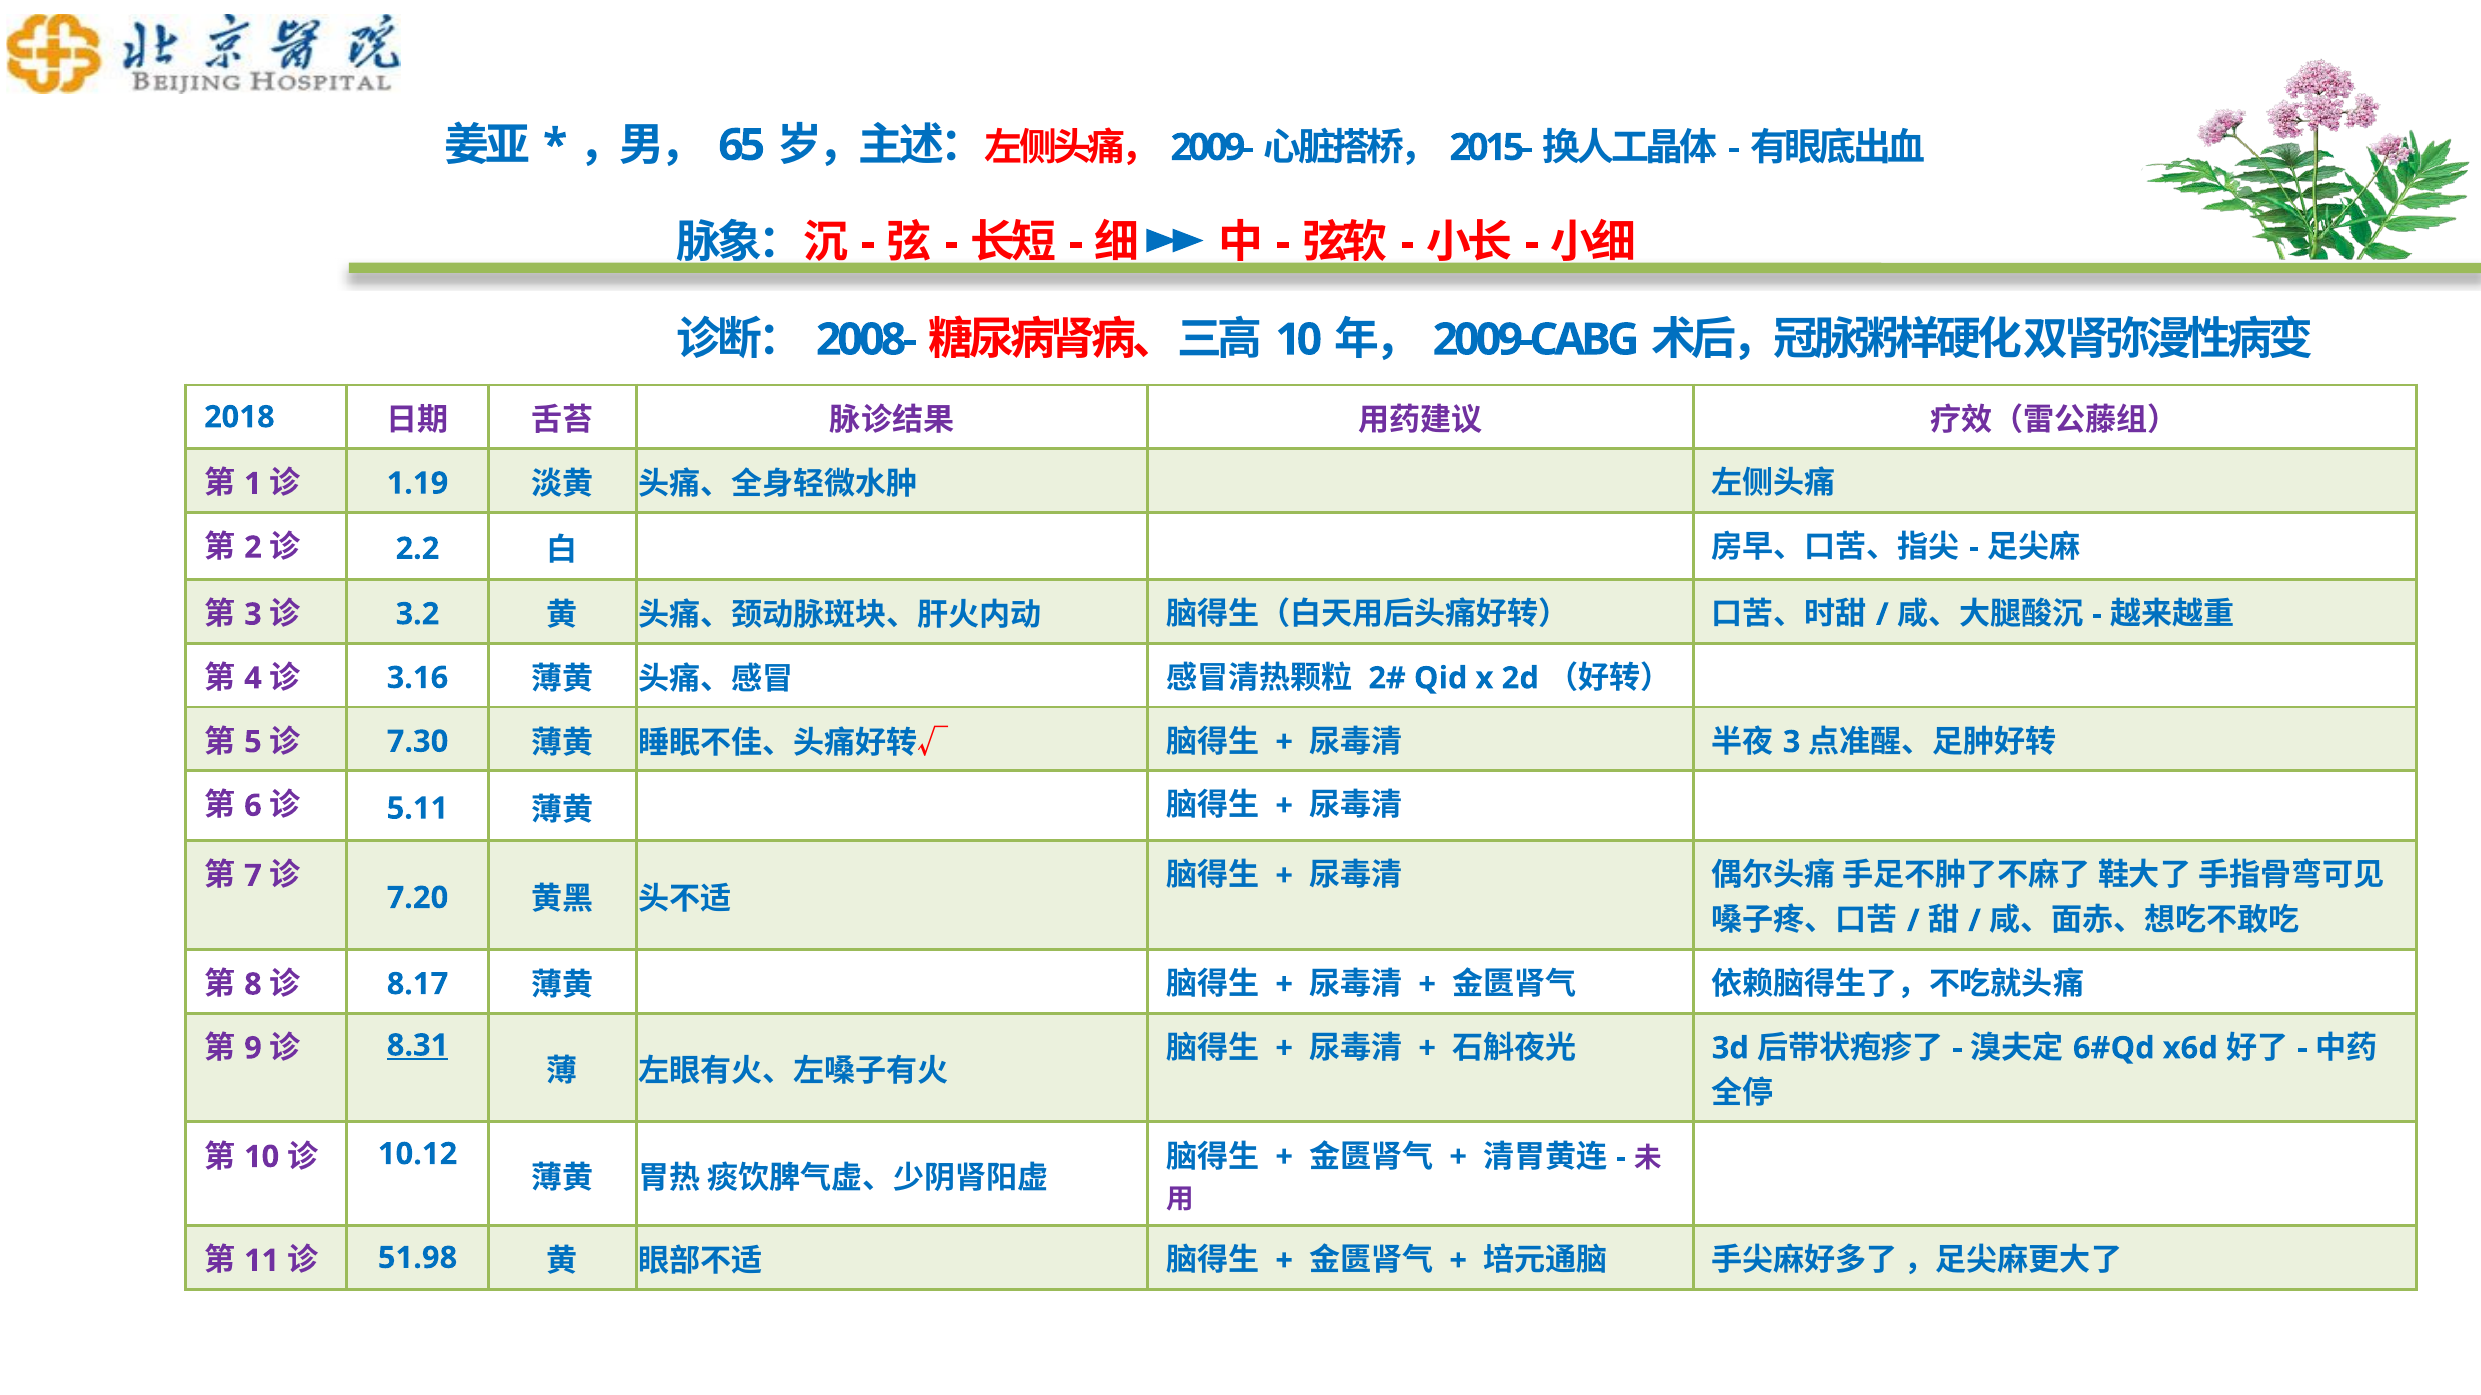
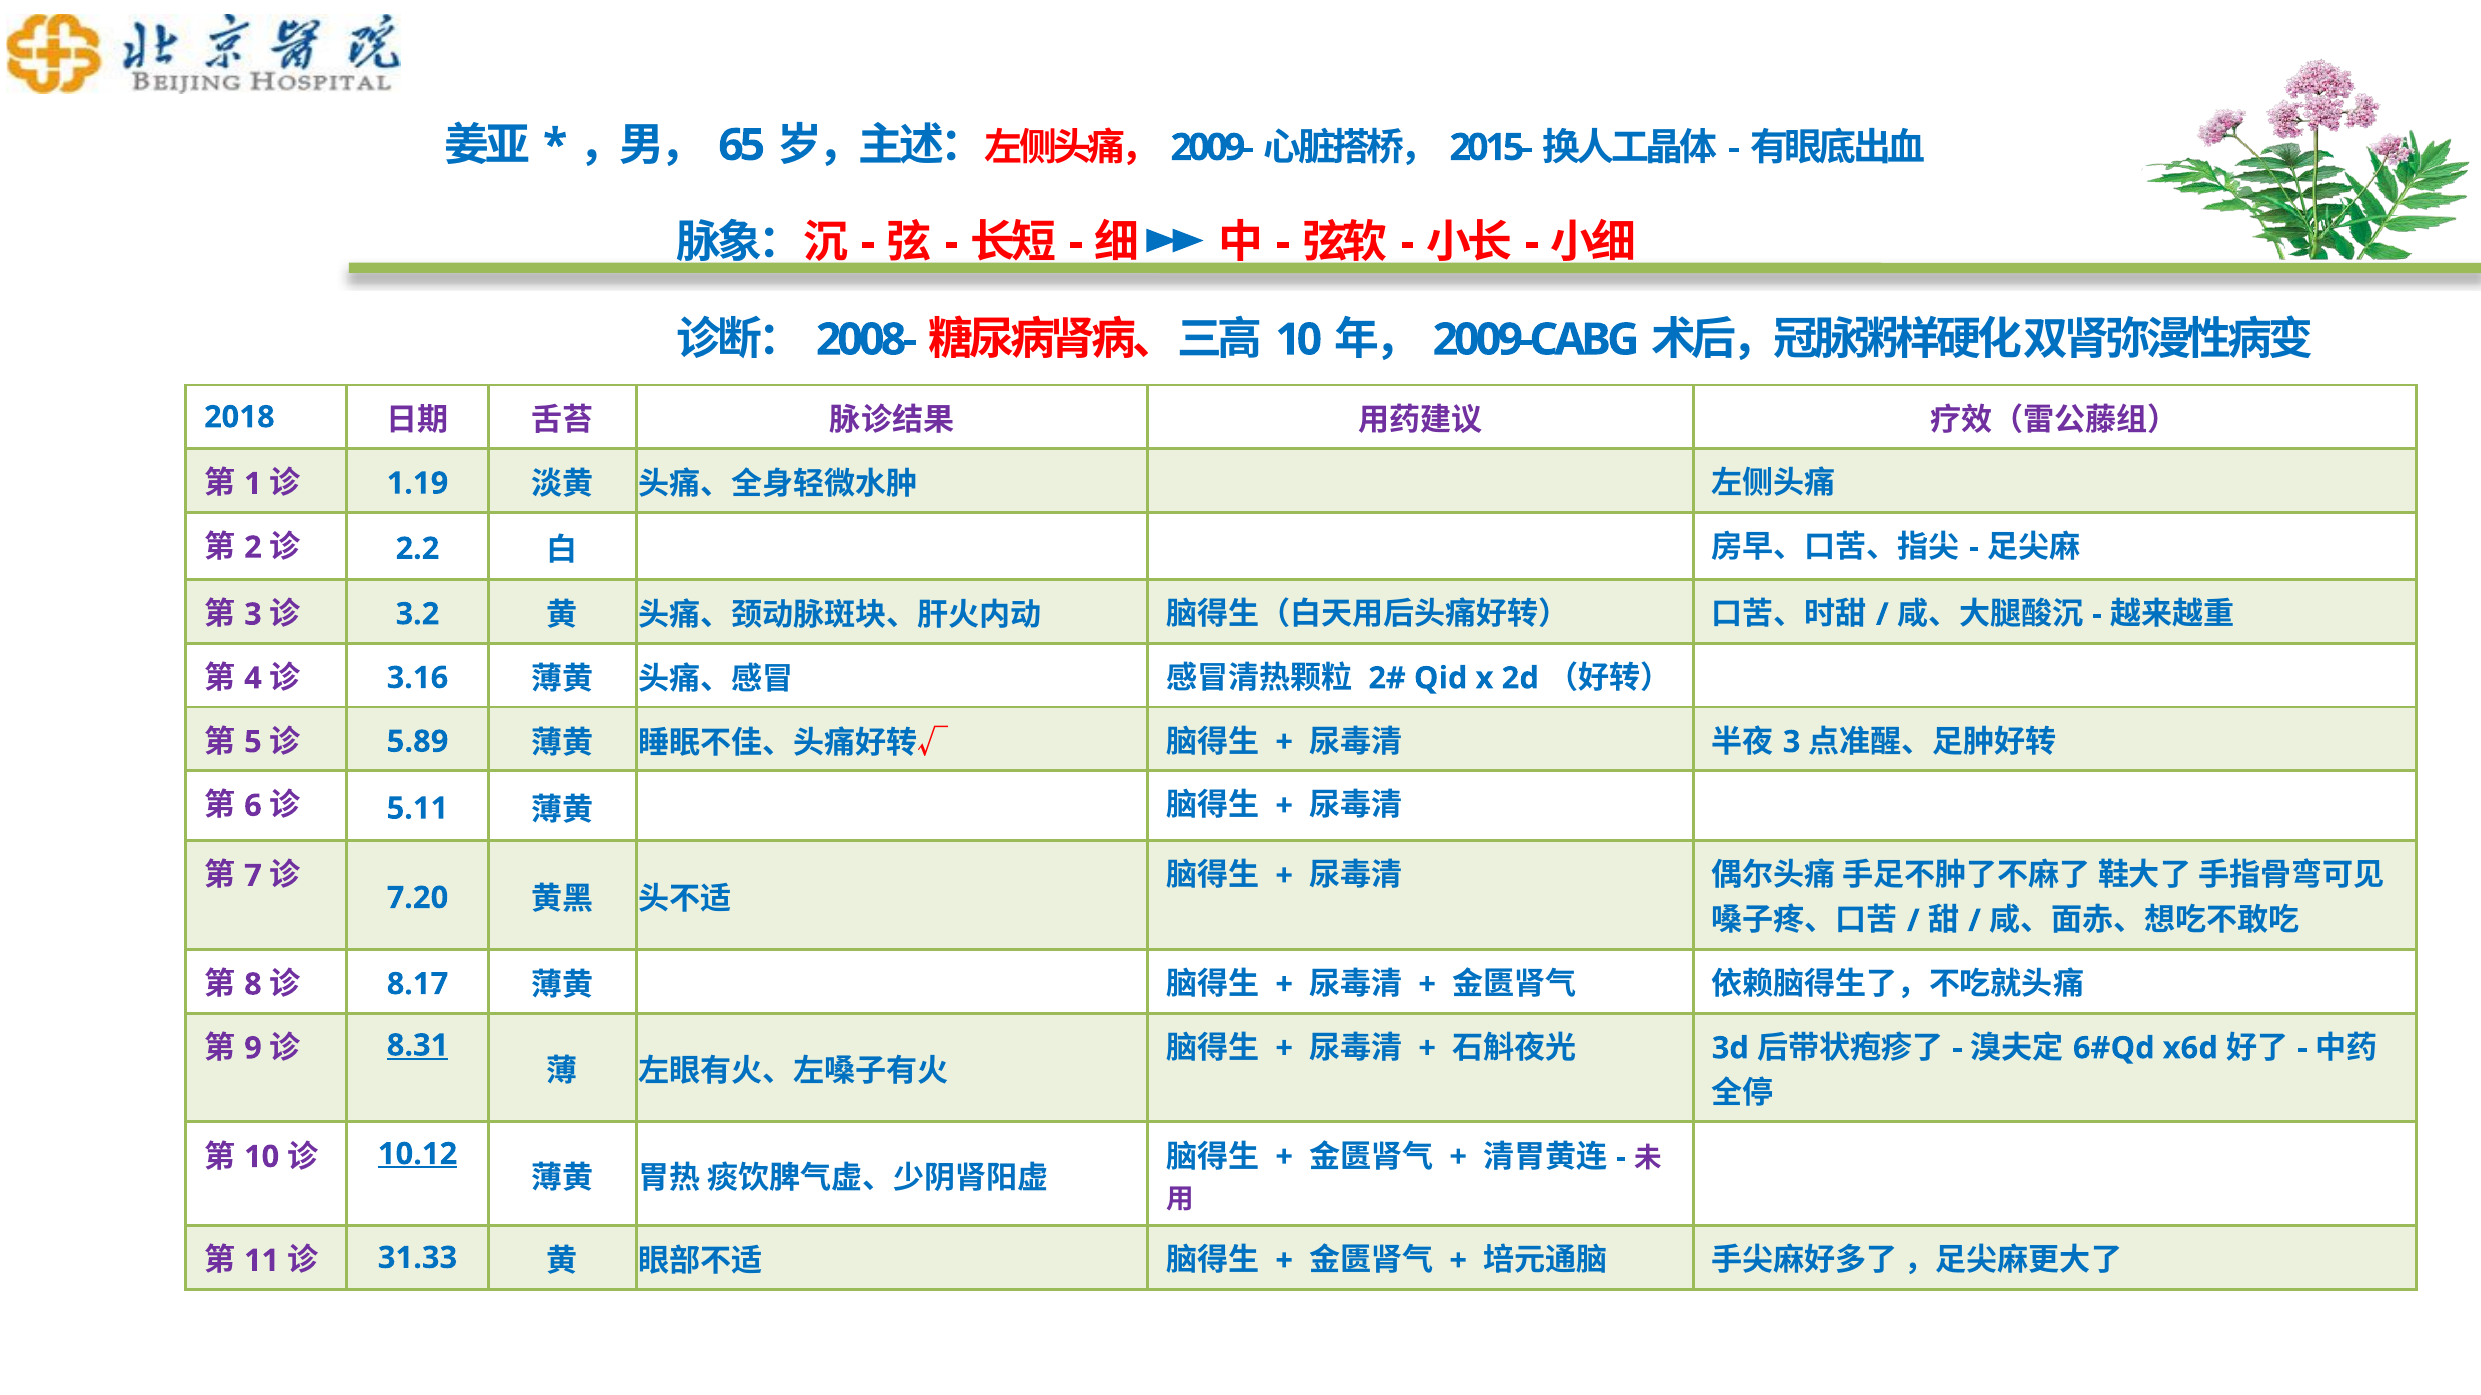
7.30: 7.30 -> 5.89
10.12 underline: none -> present
51.98: 51.98 -> 31.33
